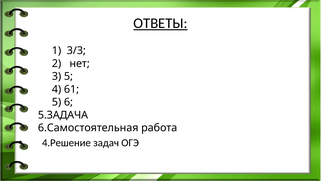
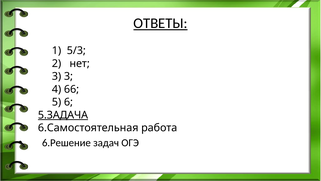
3/3: 3/3 -> 5/3
3 5: 5 -> 3
61: 61 -> 66
5.ЗАДАЧА underline: none -> present
4.Решение: 4.Решение -> 6.Решение
